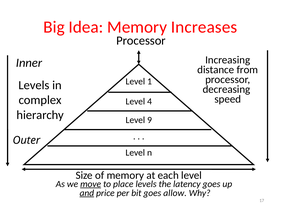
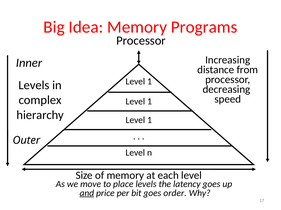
Increases: Increases -> Programs
4 at (150, 102): 4 -> 1
9 at (150, 120): 9 -> 1
move underline: present -> none
allow: allow -> order
